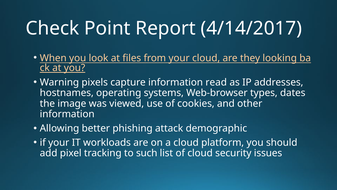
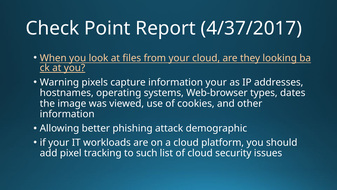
4/14/2017: 4/14/2017 -> 4/37/2017
information read: read -> your
